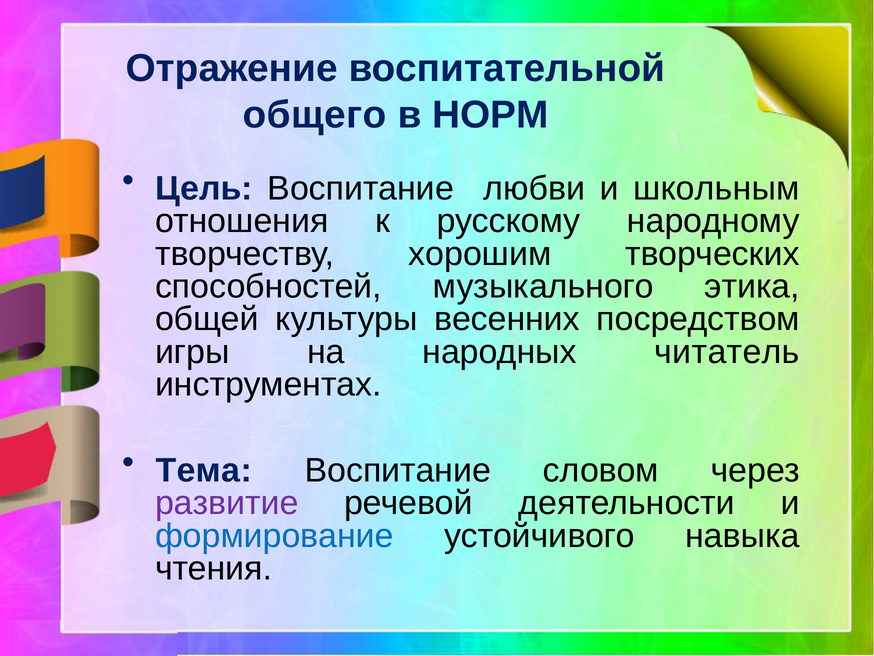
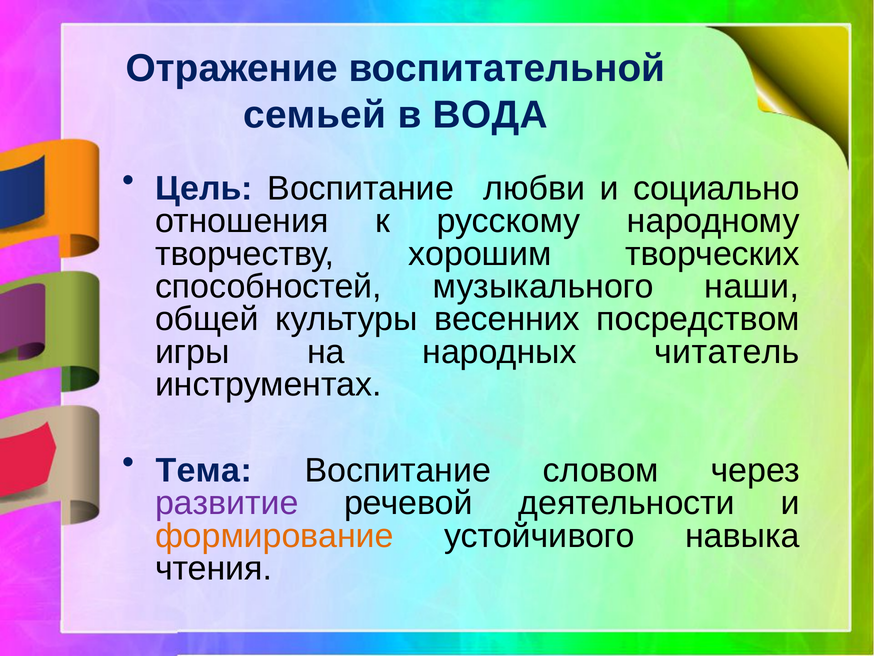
общего: общего -> семьей
НОРМ: НОРМ -> ВОДА
школьным: школьным -> социально
этика: этика -> наши
формирование colour: blue -> orange
